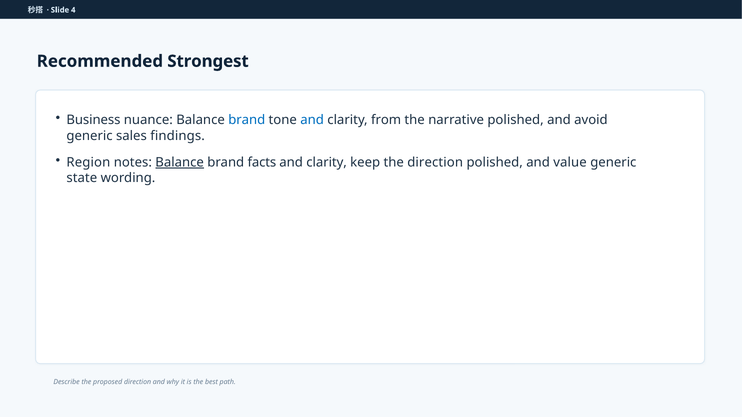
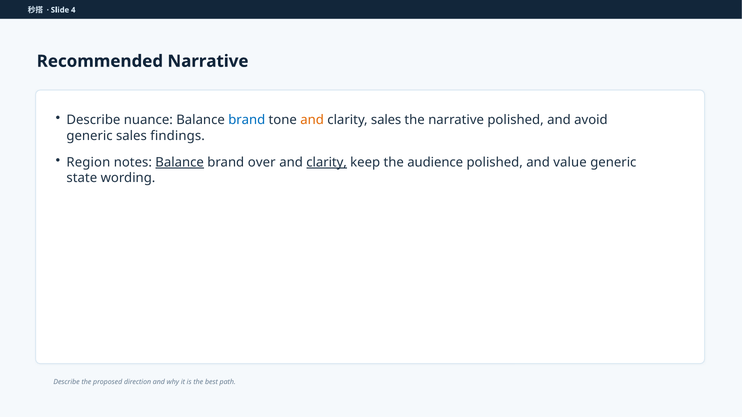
Recommended Strongest: Strongest -> Narrative
Business at (93, 120): Business -> Describe
and at (312, 120) colour: blue -> orange
clarity from: from -> sales
facts: facts -> over
clarity at (327, 162) underline: none -> present
the direction: direction -> audience
